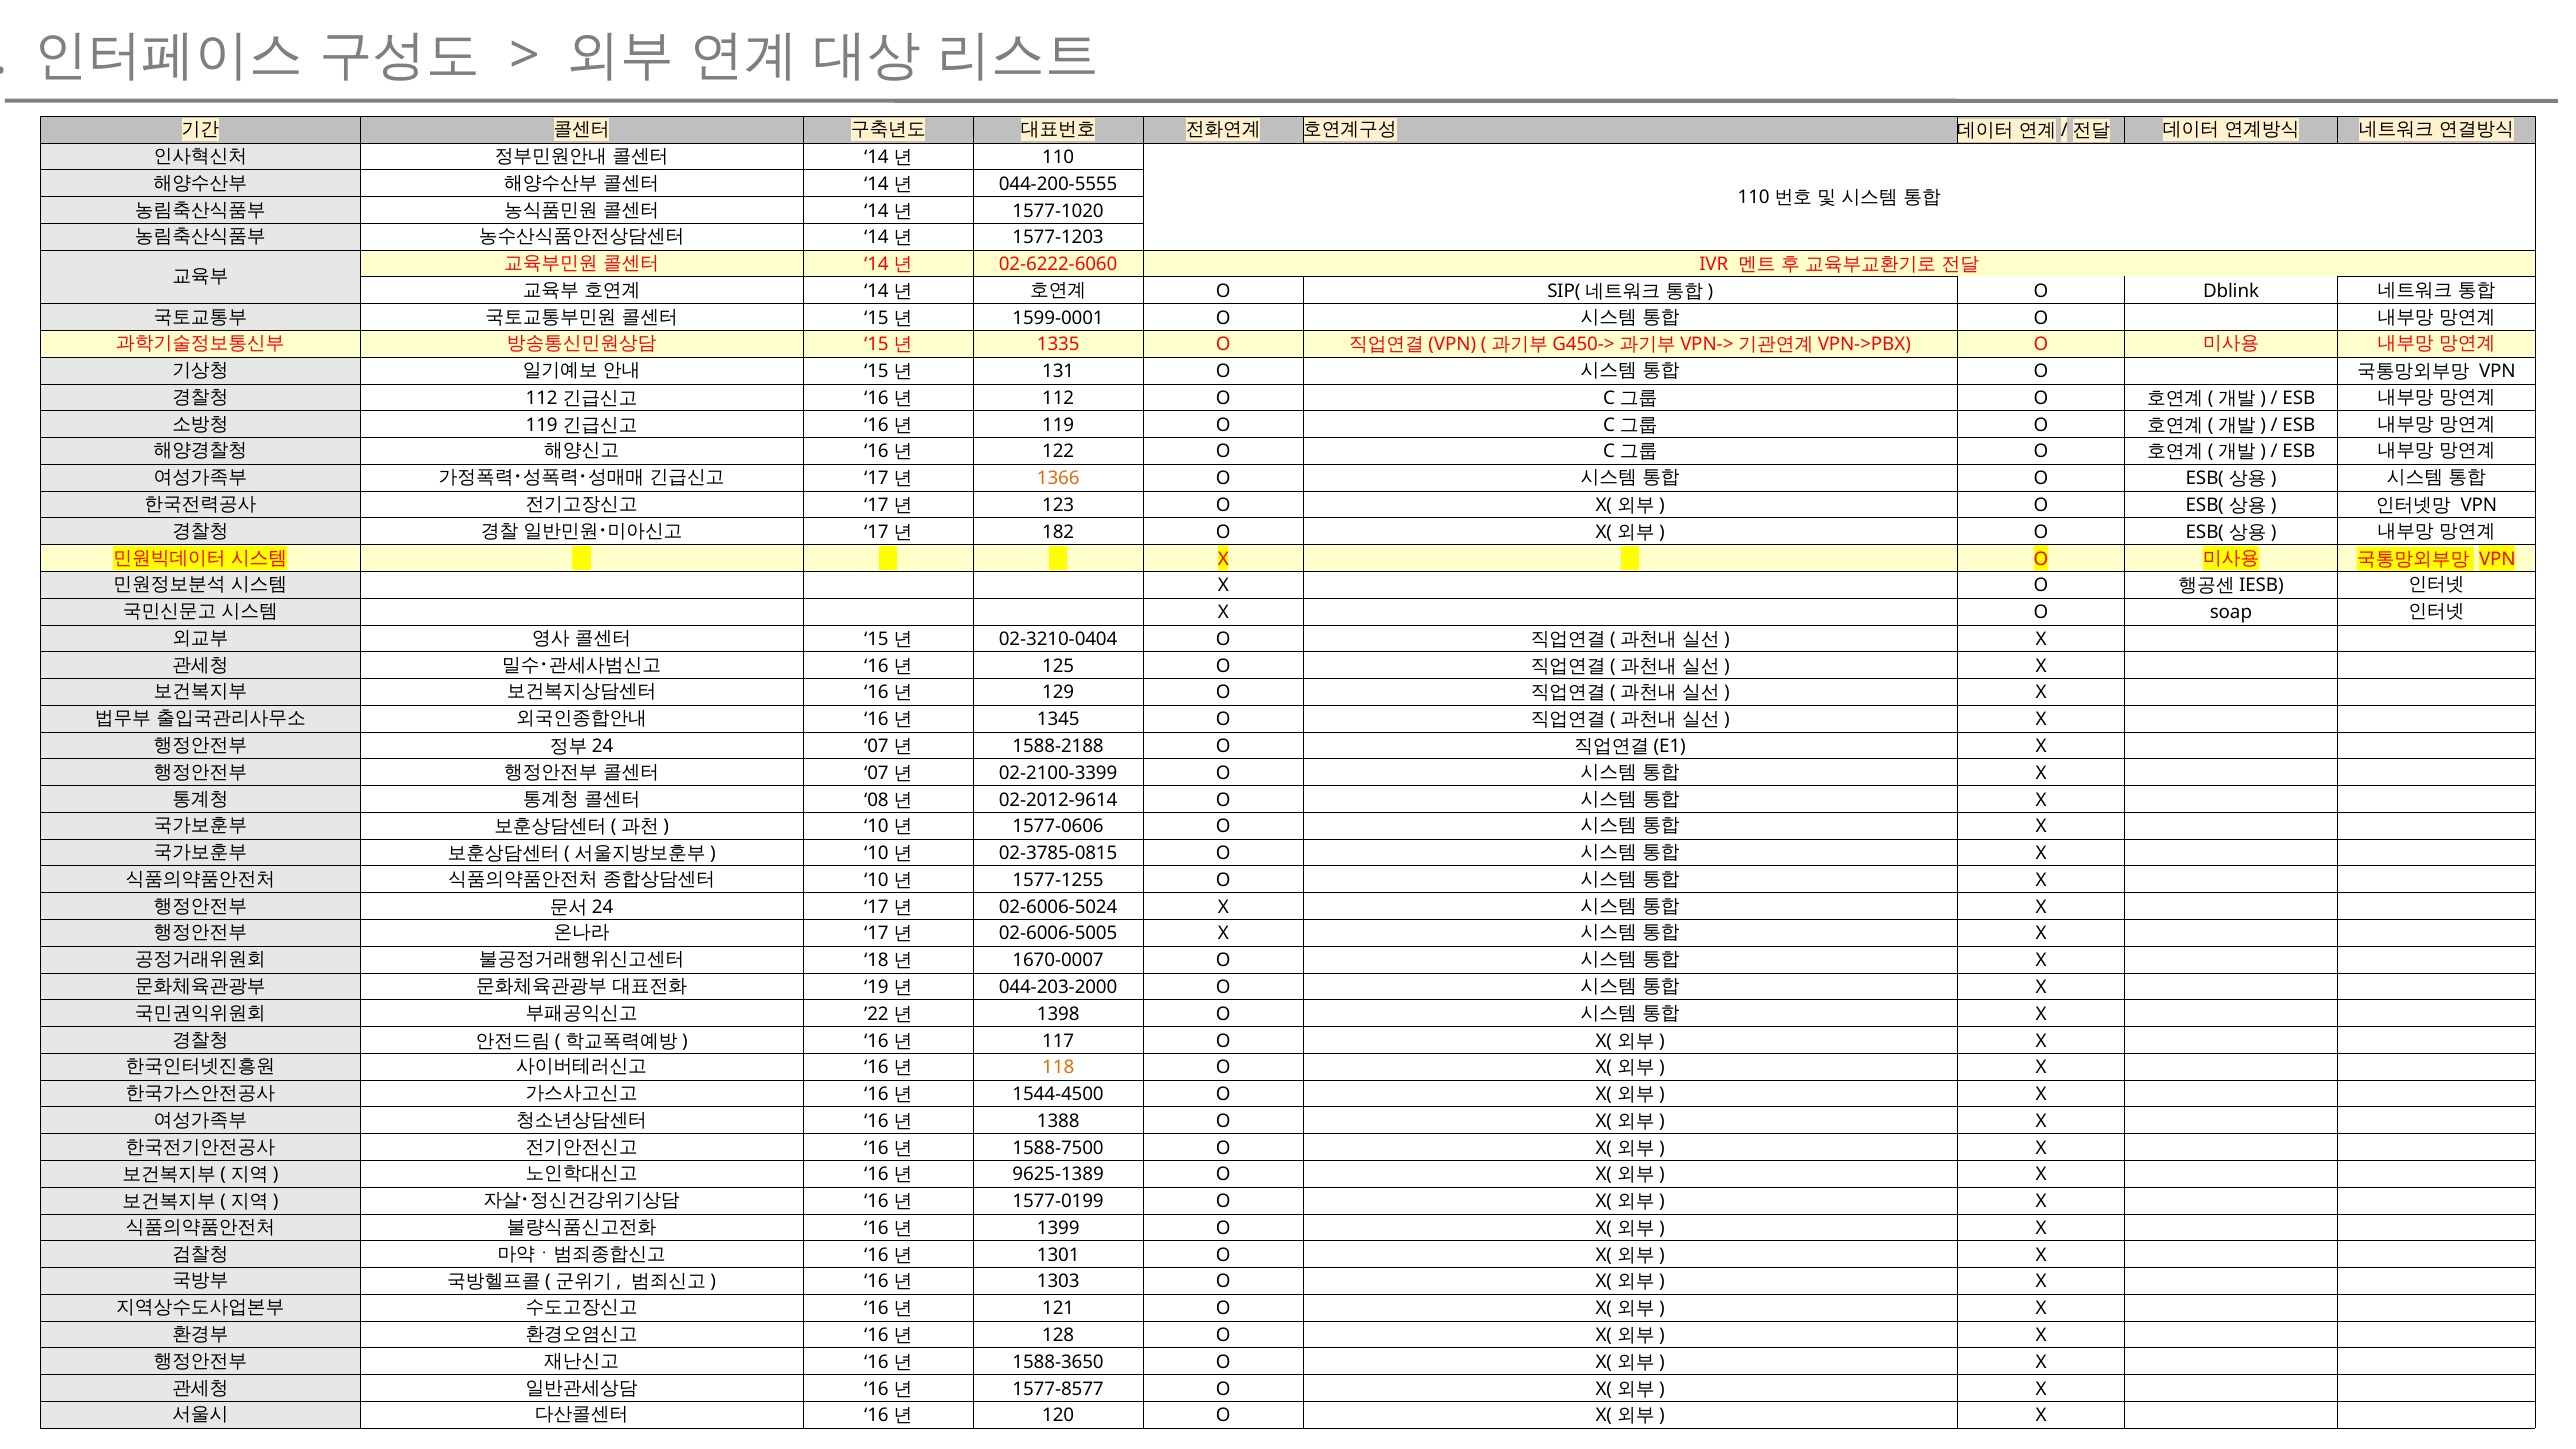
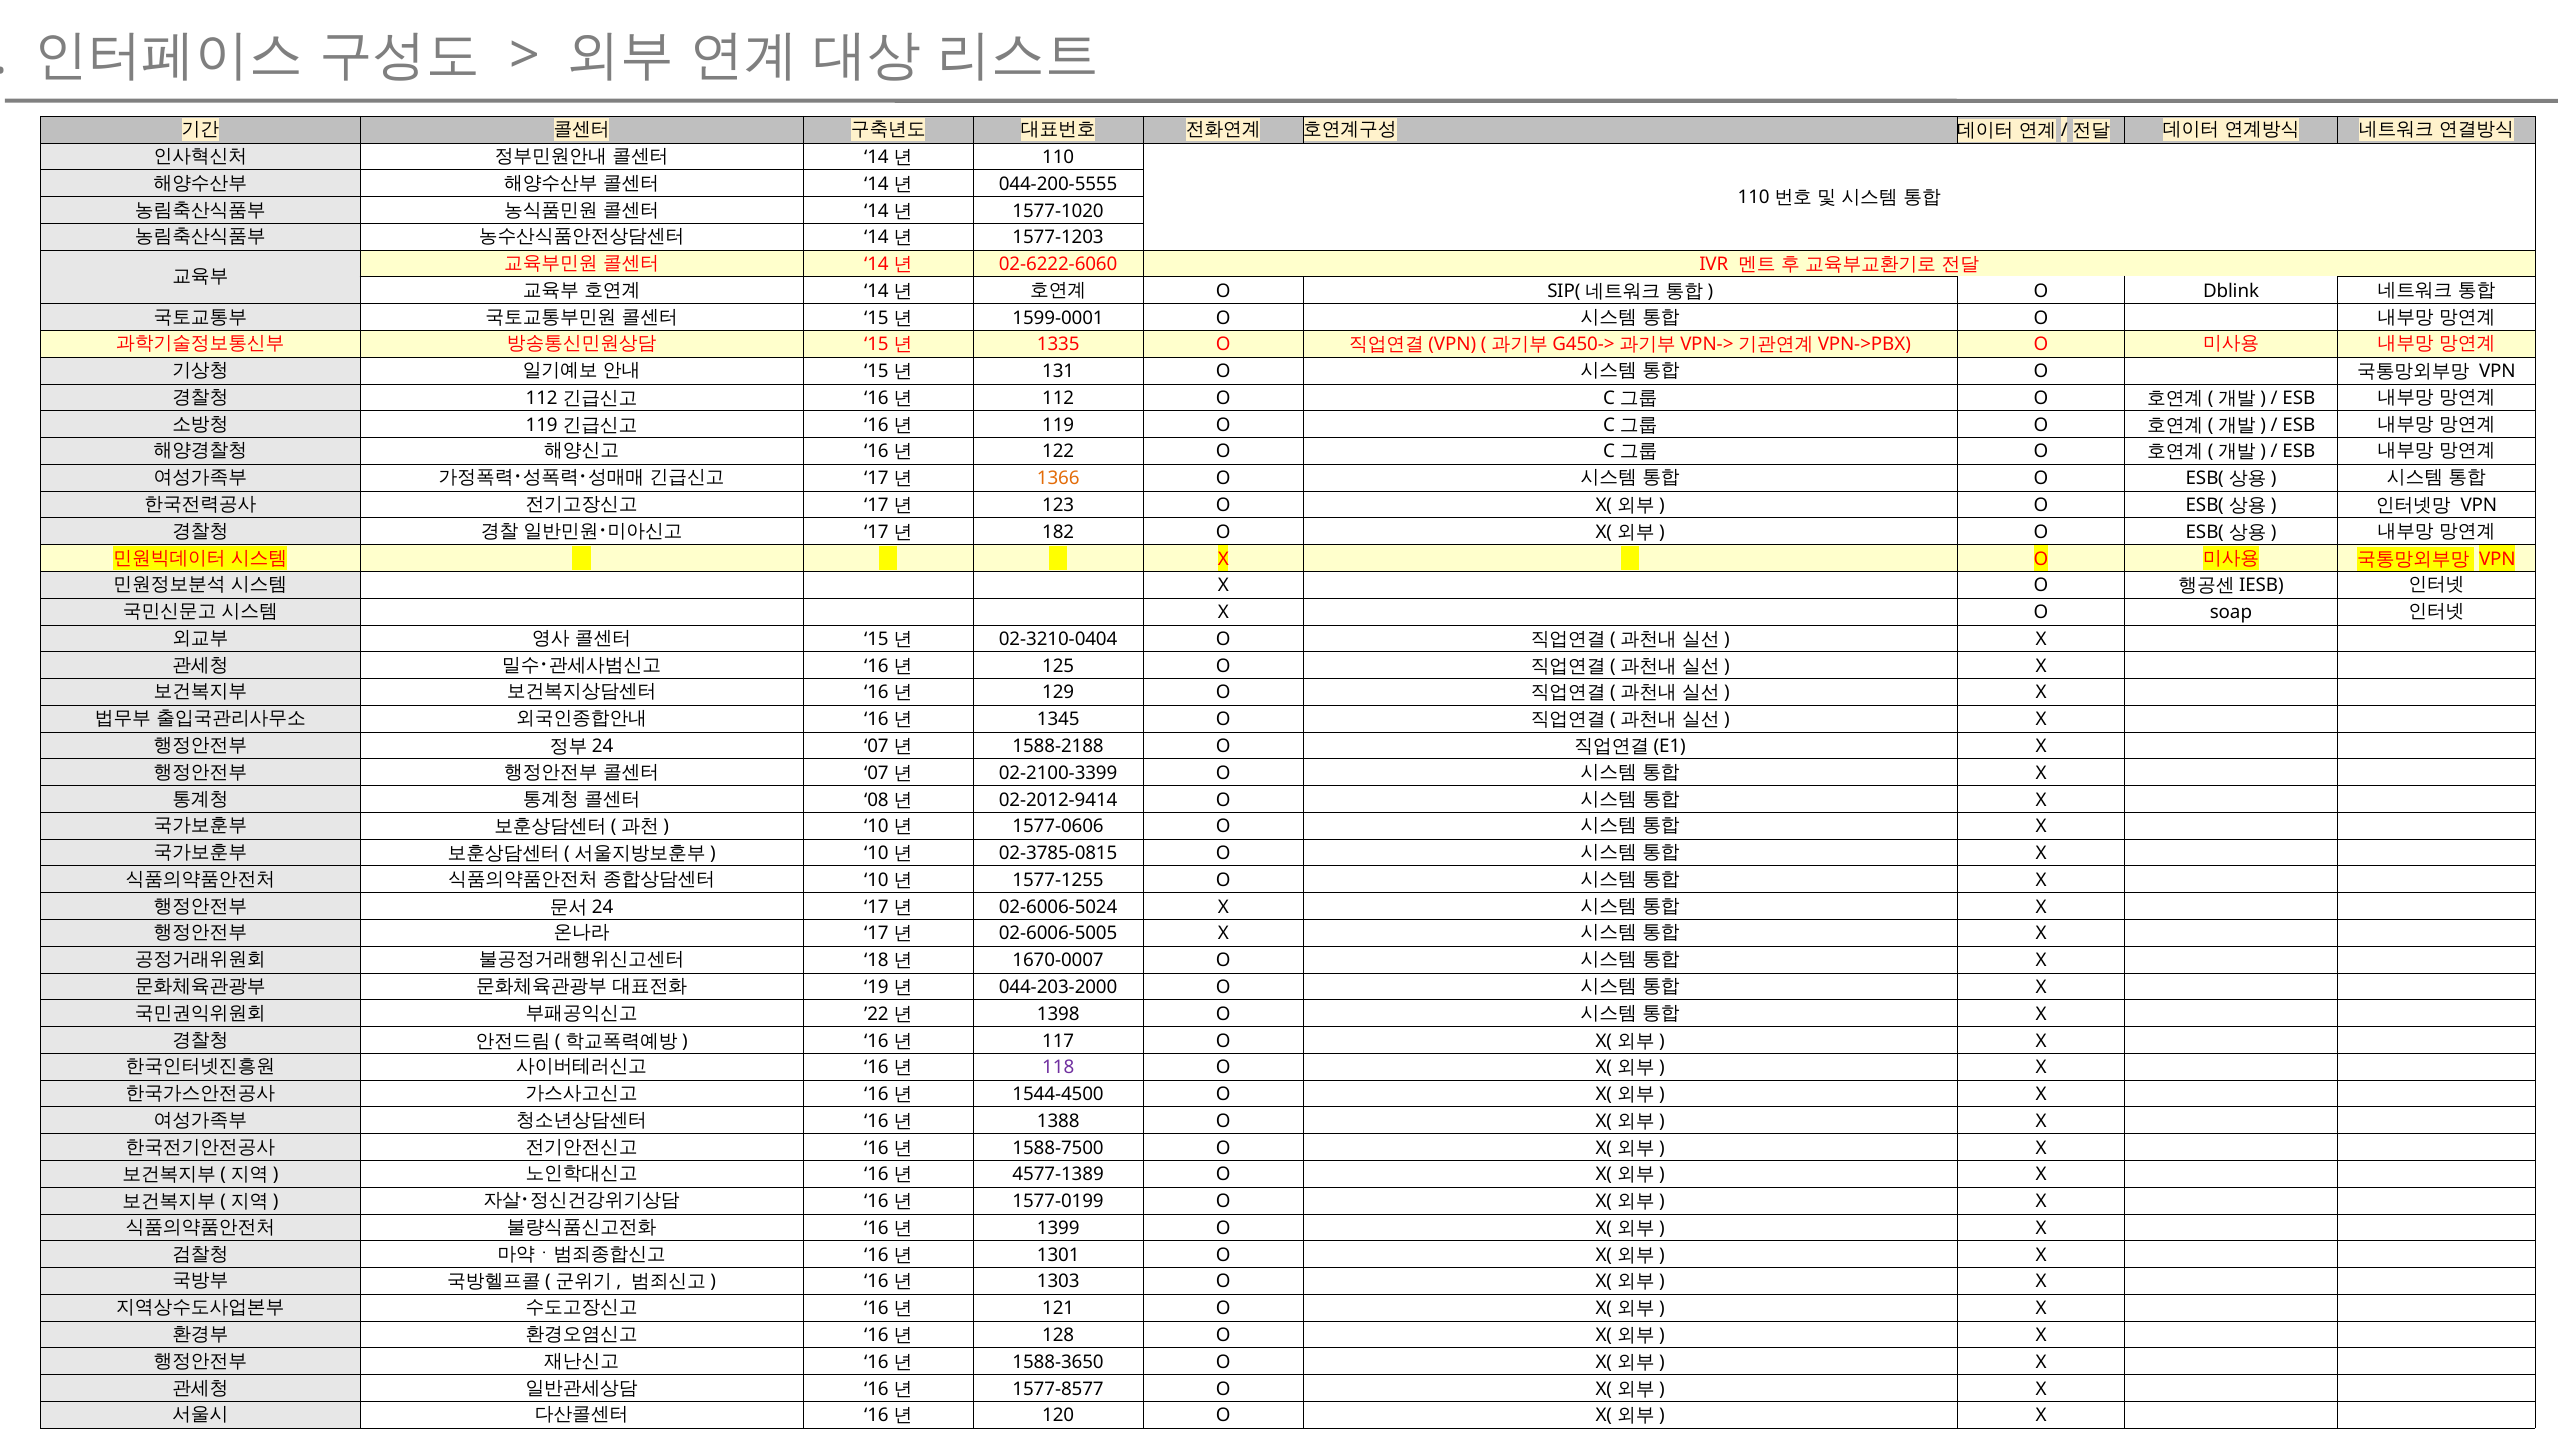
02-2012-9614: 02-2012-9614 -> 02-2012-9414
118 colour: orange -> purple
9625-1389: 9625-1389 -> 4577-1389
